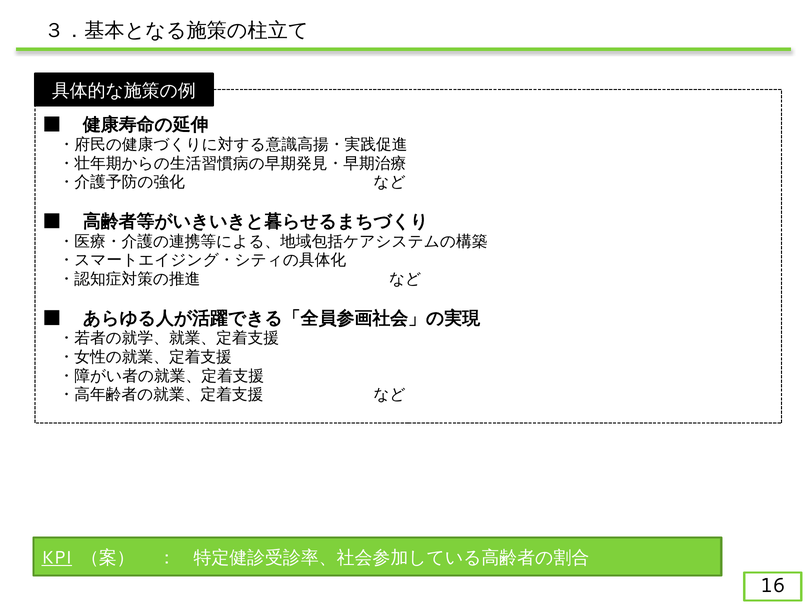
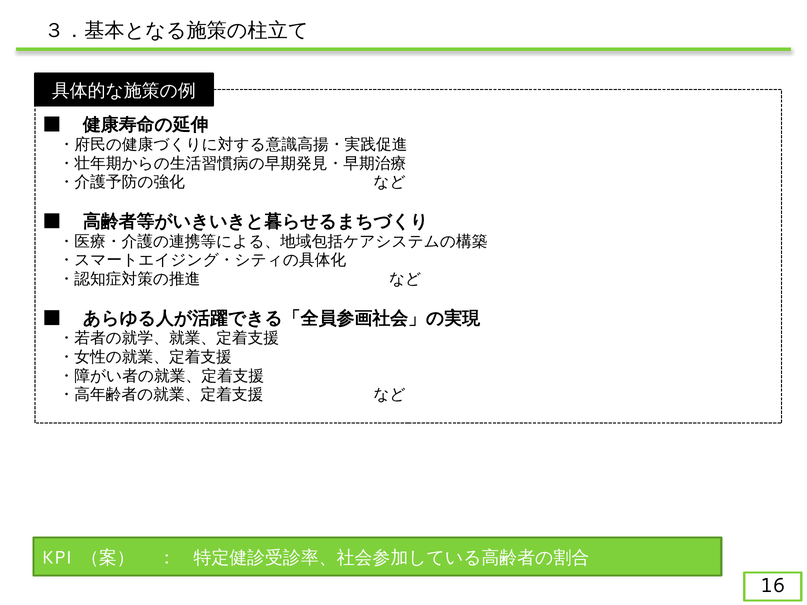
KPI underline: present -> none
